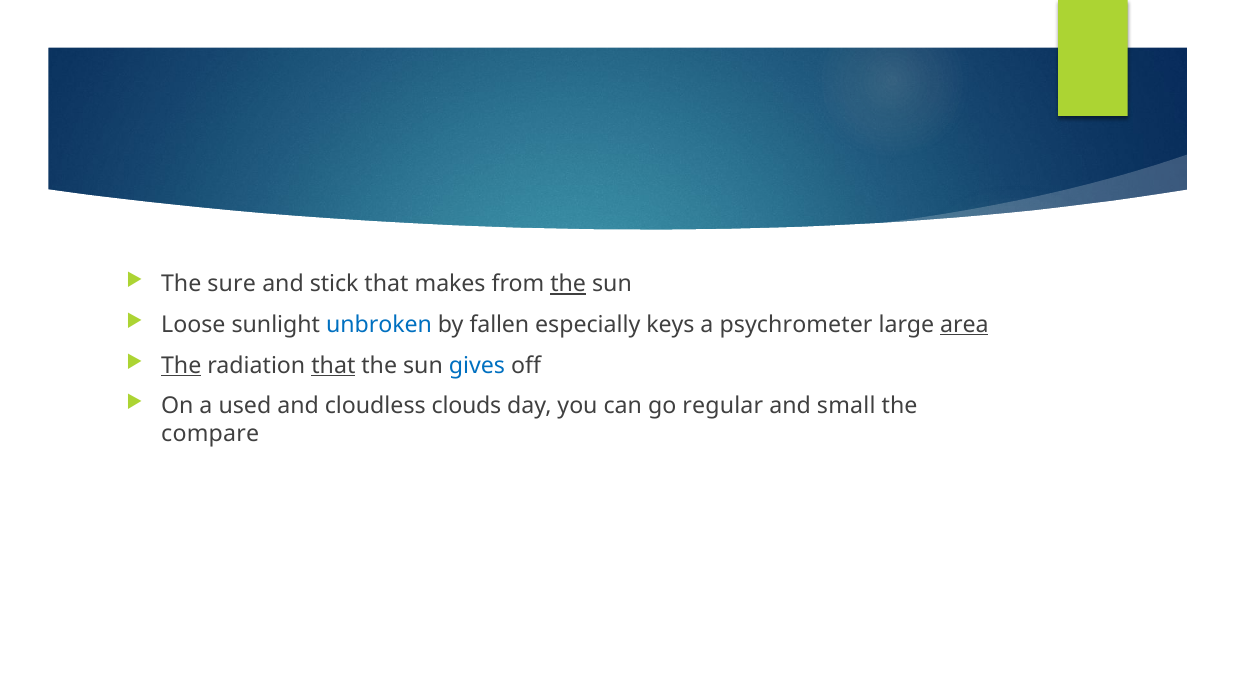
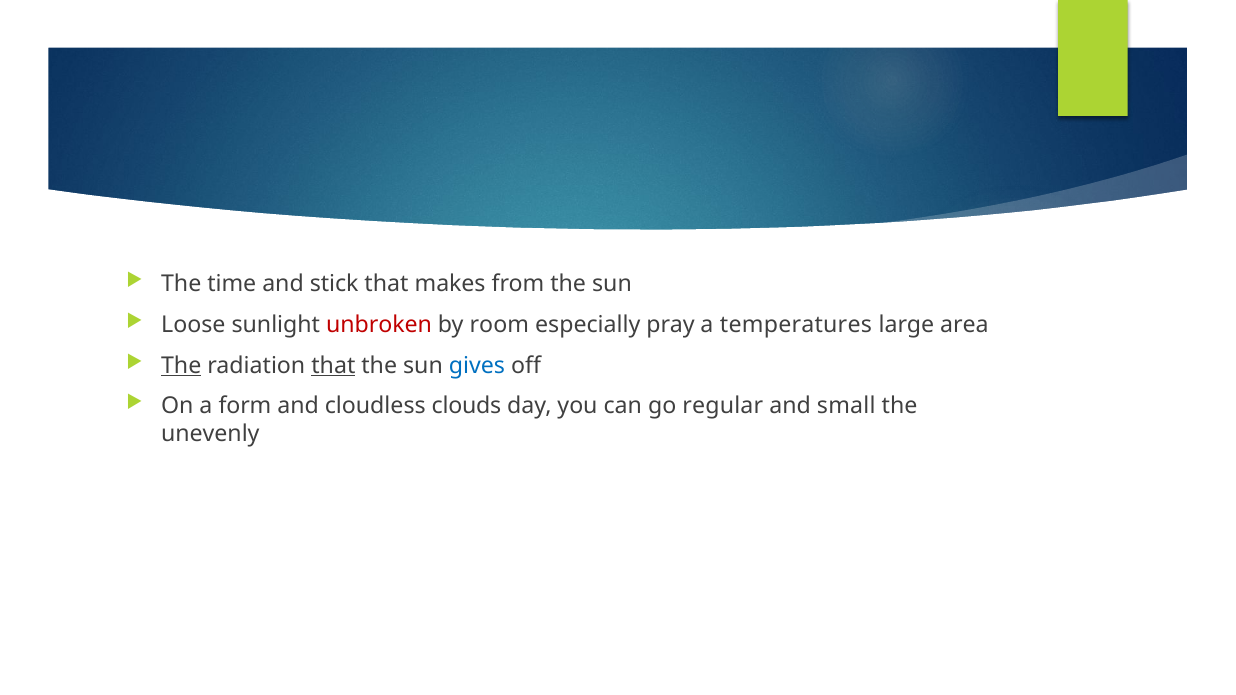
sure: sure -> time
the at (568, 284) underline: present -> none
unbroken colour: blue -> red
fallen: fallen -> room
keys: keys -> pray
psychrometer: psychrometer -> temperatures
area underline: present -> none
used: used -> form
compare: compare -> unevenly
